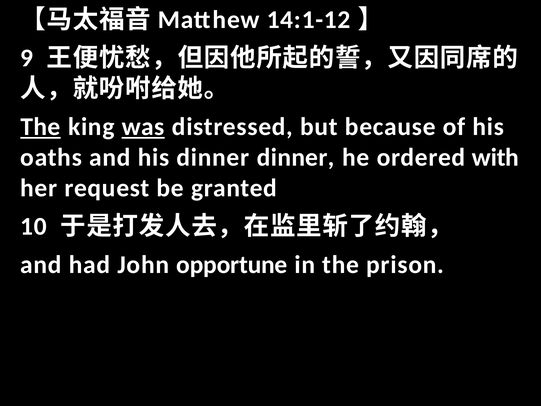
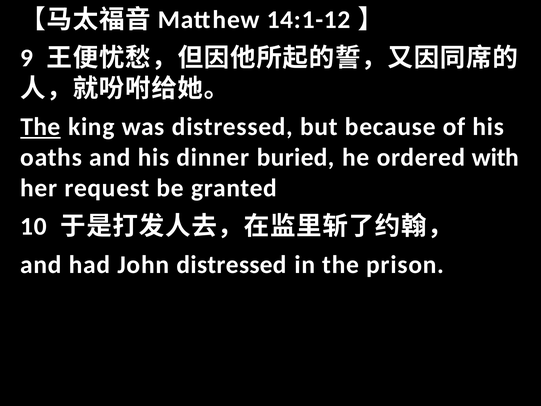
was underline: present -> none
dinner dinner: dinner -> buried
John opportune: opportune -> distressed
